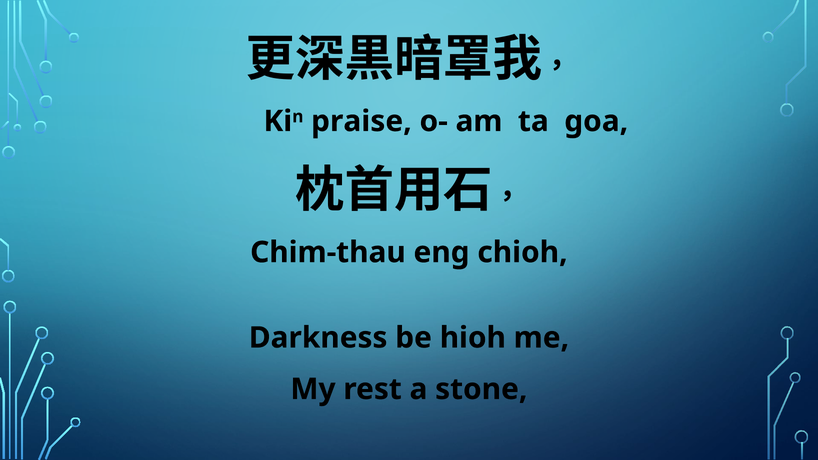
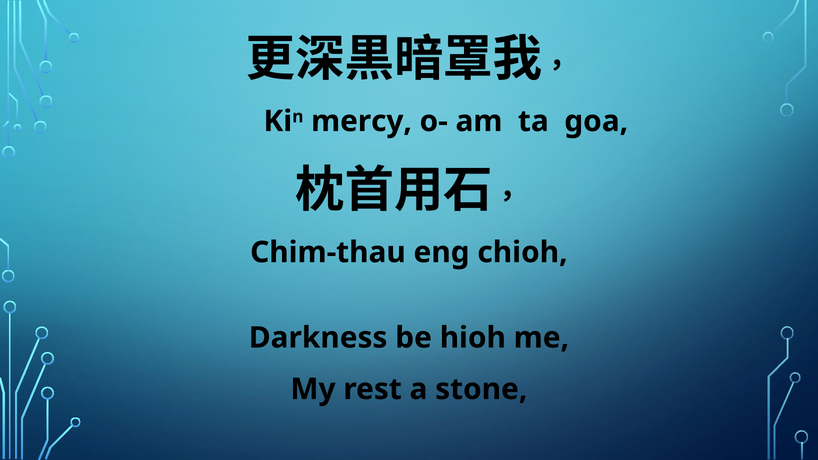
praise: praise -> mercy
